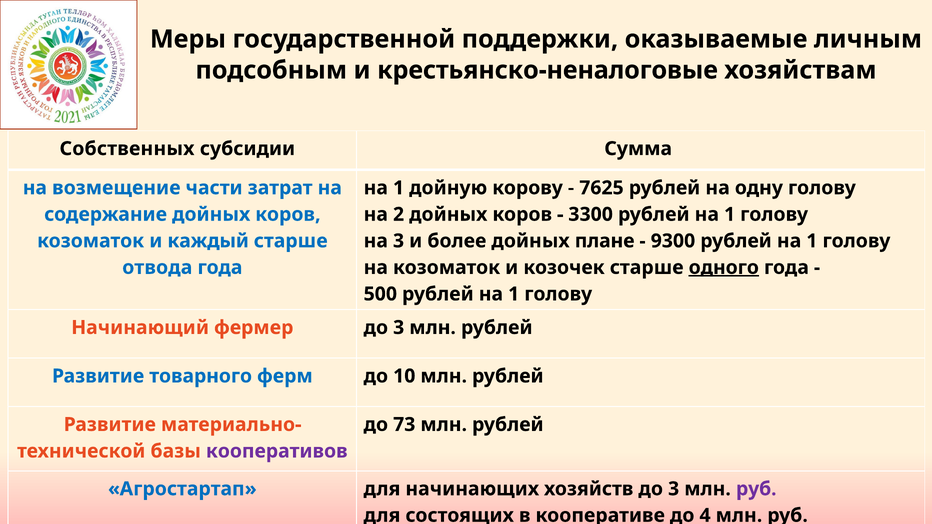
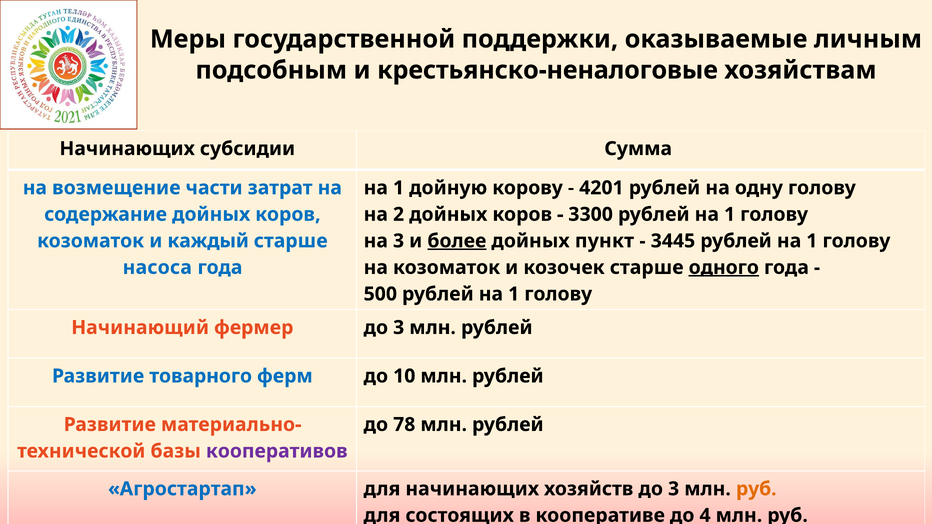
Собственных at (127, 149): Собственных -> Начинающих
7625: 7625 -> 4201
более underline: none -> present
плане: плане -> пункт
9300: 9300 -> 3445
отвода: отвода -> насоса
73: 73 -> 78
руб at (756, 489) colour: purple -> orange
